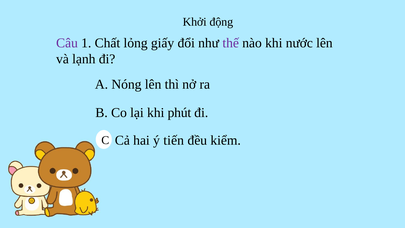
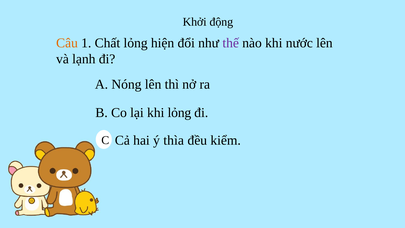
Câu colour: purple -> orange
giấy: giấy -> hiện
khi phút: phút -> lỏng
tiến: tiến -> thìa
